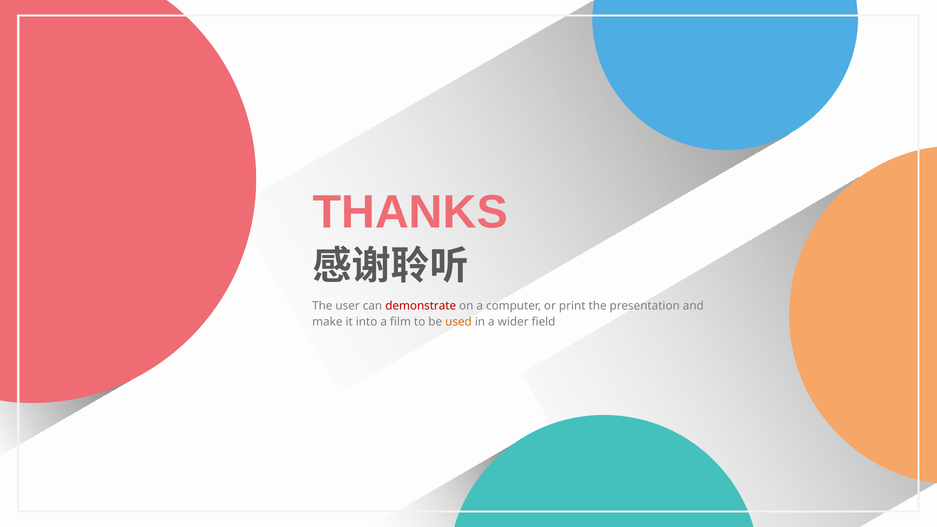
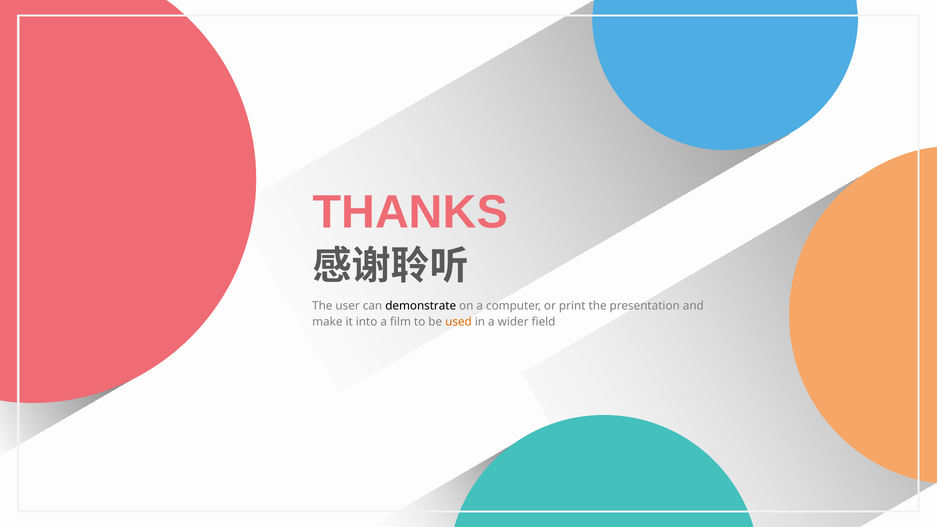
demonstrate colour: red -> black
